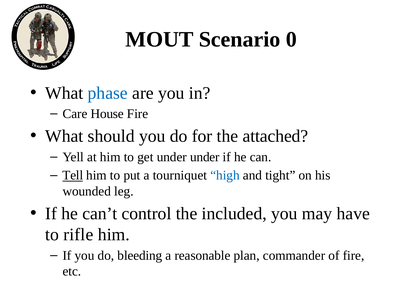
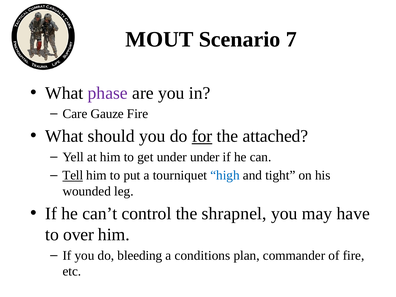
0: 0 -> 7
phase colour: blue -> purple
House: House -> Gauze
for underline: none -> present
included: included -> shrapnel
rifle: rifle -> over
reasonable: reasonable -> conditions
